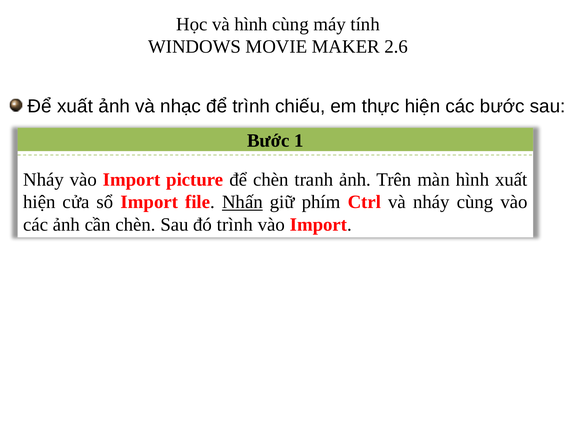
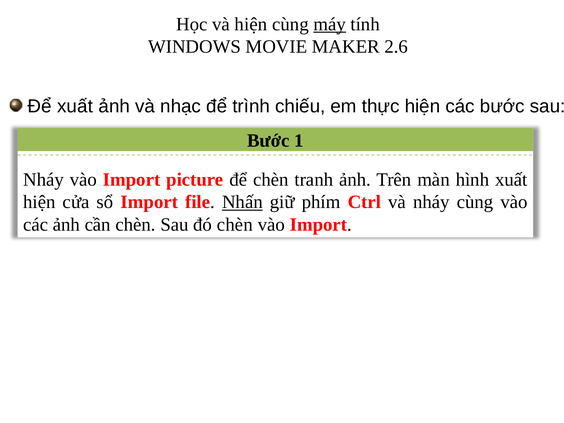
và hình: hình -> hiện
máy underline: none -> present
đó trình: trình -> chèn
